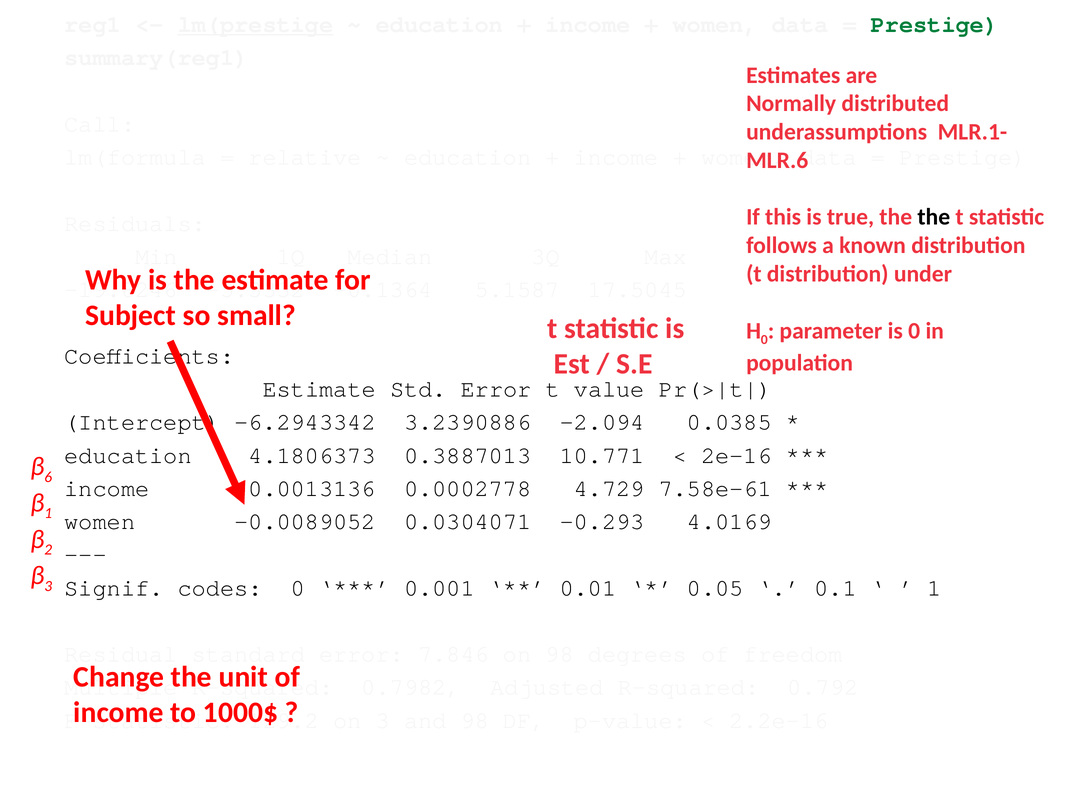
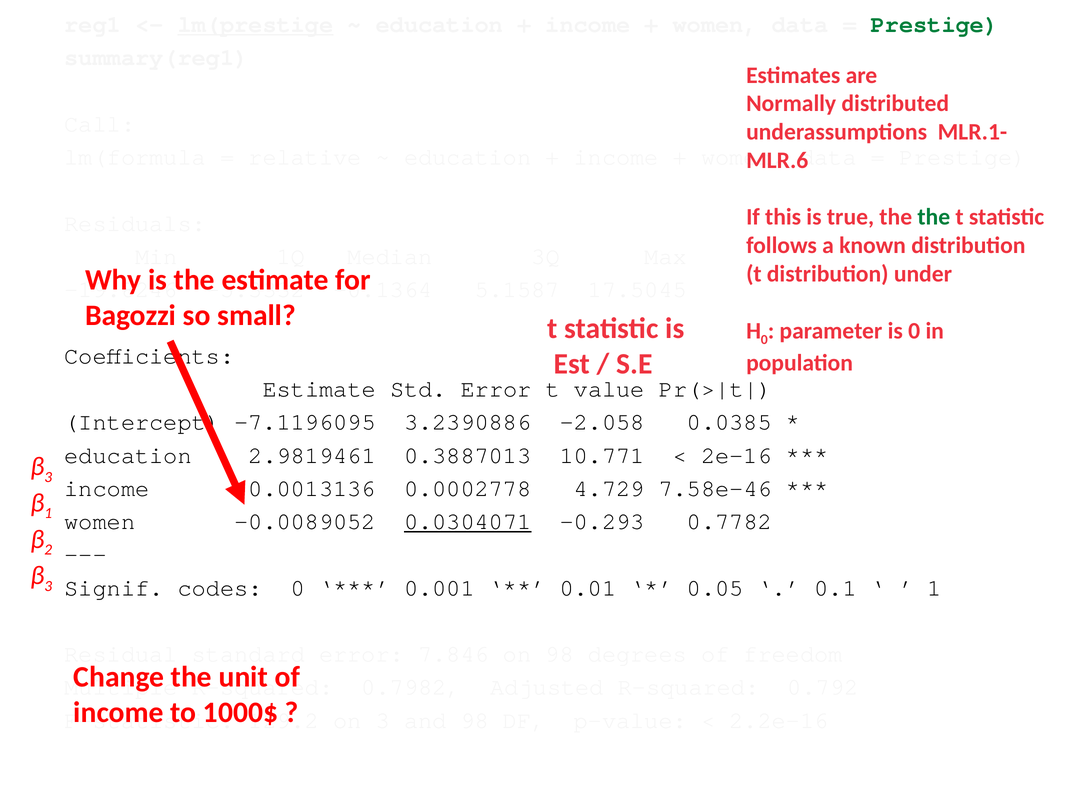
the at (934, 217) colour: black -> green
Subject: Subject -> Bagozzi
-6.2943342: -6.2943342 -> -7.1196095
-2.094: -2.094 -> -2.058
4.1806373: 4.1806373 -> 2.9819461
6 at (48, 477): 6 -> 3
7.58e-61: 7.58e-61 -> 7.58e-46
0.0304071 underline: none -> present
4.0169: 4.0169 -> 0.7782
